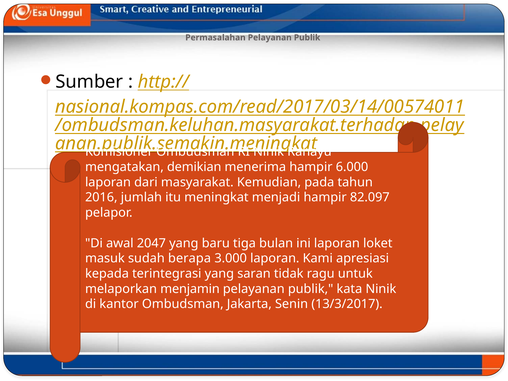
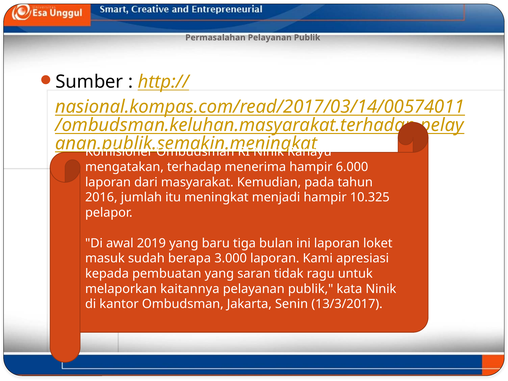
demikian: demikian -> terhadap
82.097: 82.097 -> 10.325
2047: 2047 -> 2019
terintegrasi: terintegrasi -> pembuatan
menjamin: menjamin -> kaitannya
